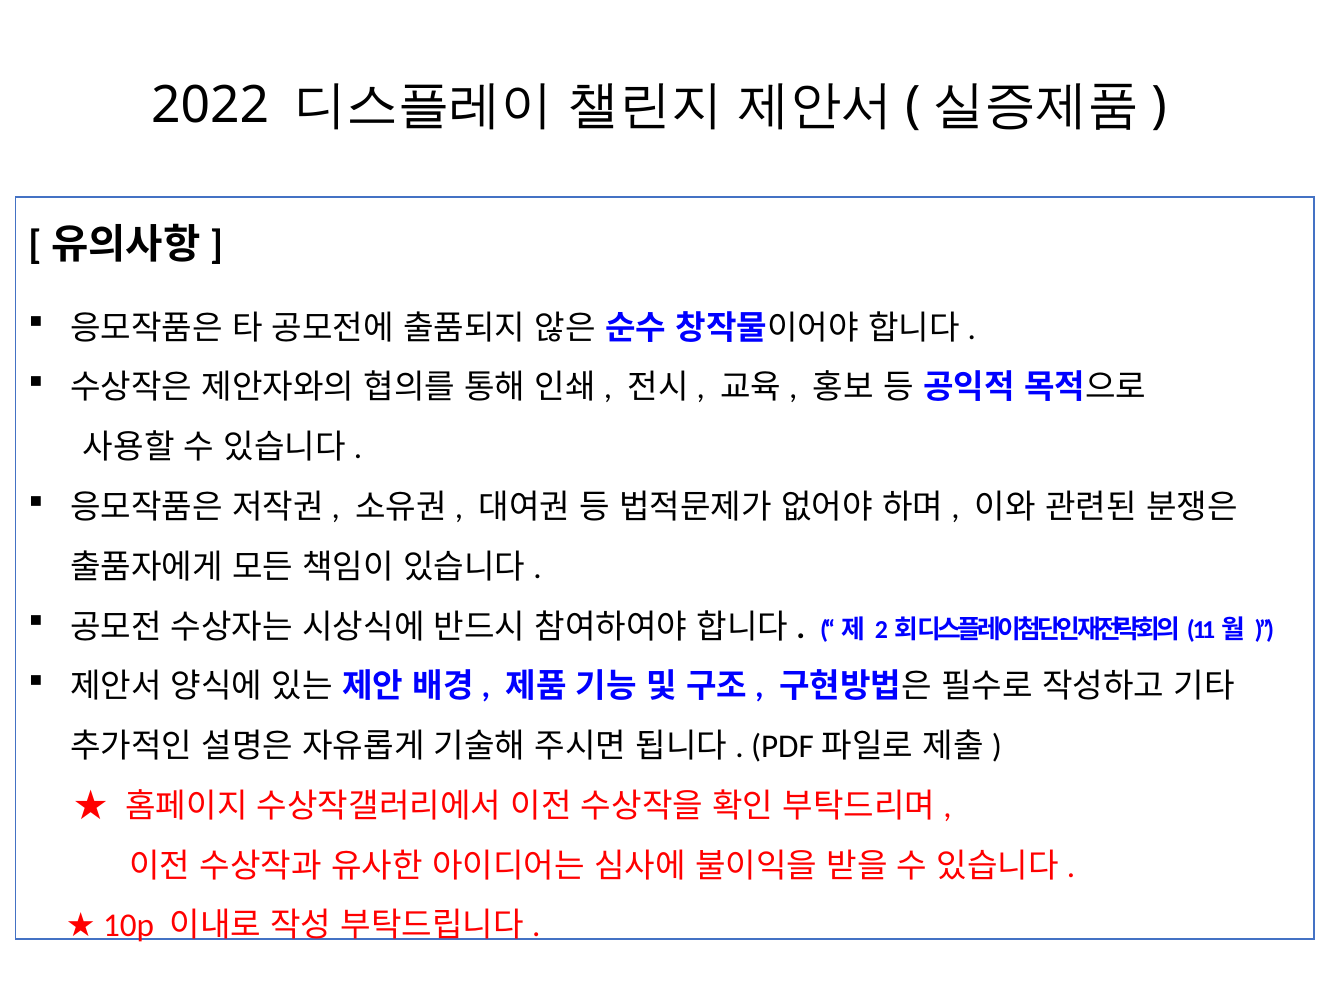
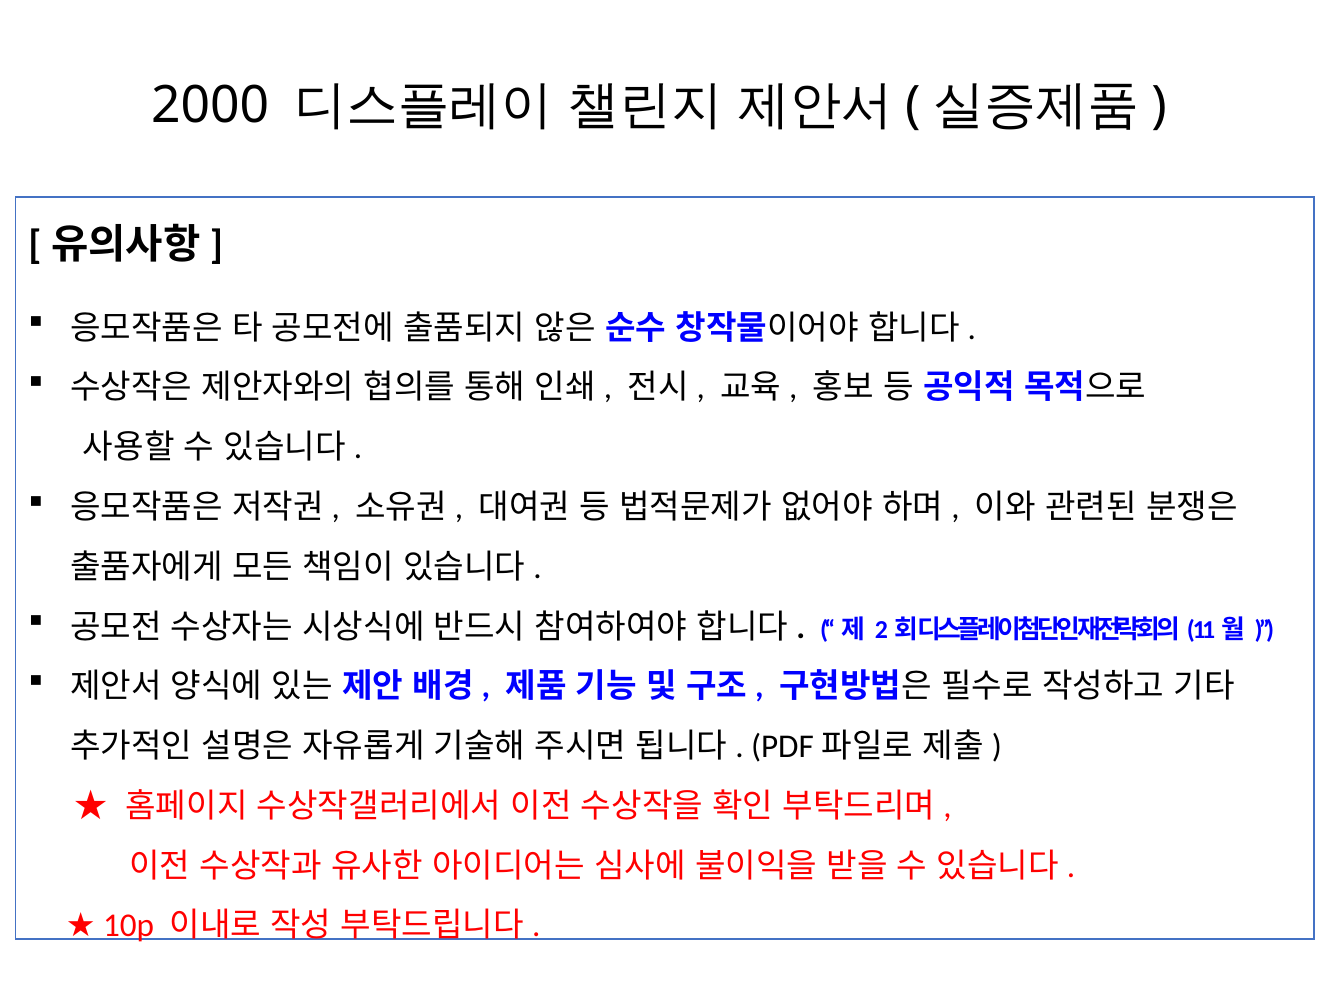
2022: 2022 -> 2000
